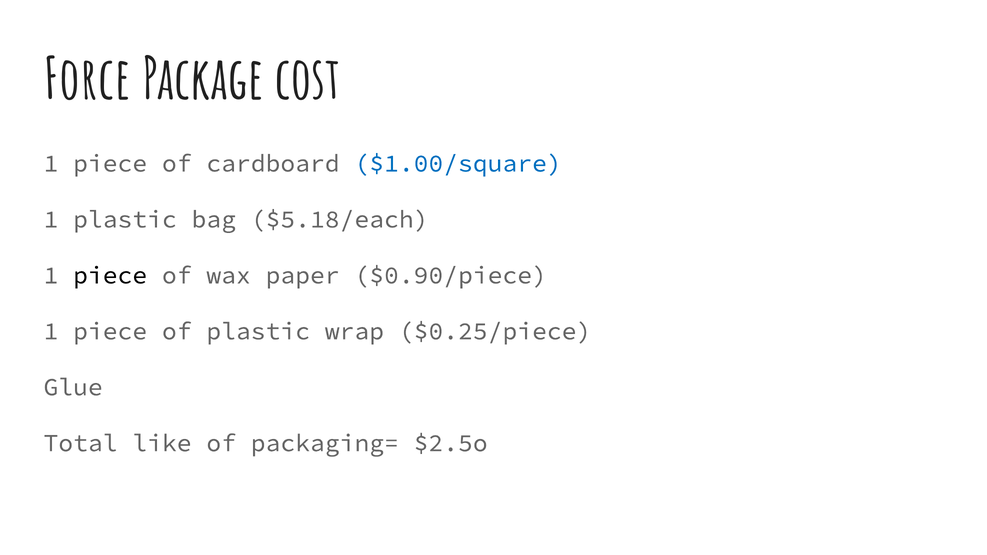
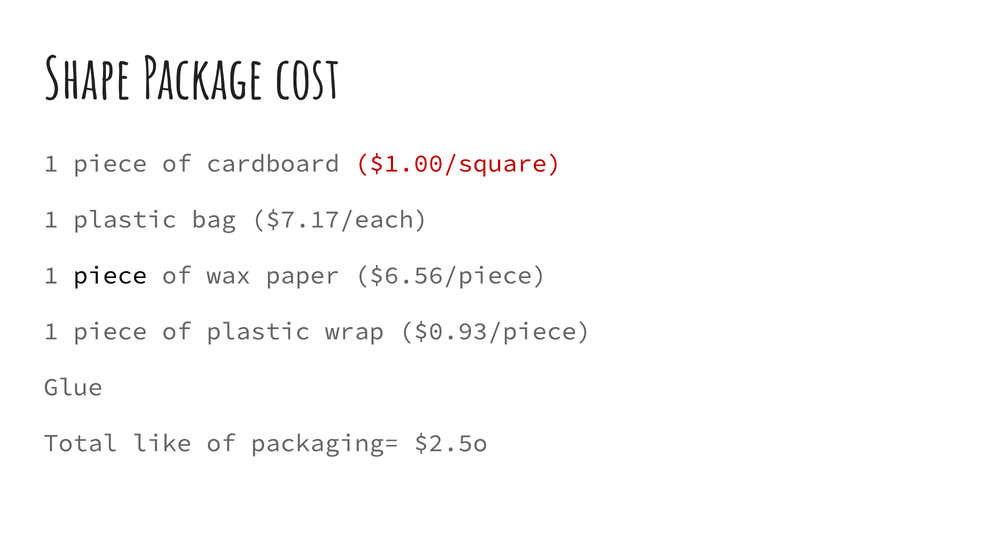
Force: Force -> Shape
$1.00/square colour: blue -> red
$5.18/each: $5.18/each -> $7.17/each
$0.90/piece: $0.90/piece -> $6.56/piece
$0.25/piece: $0.25/piece -> $0.93/piece
